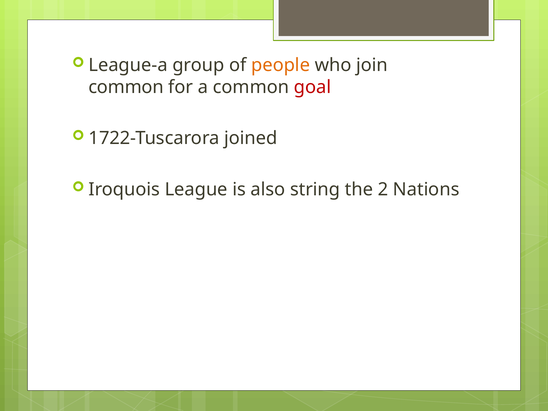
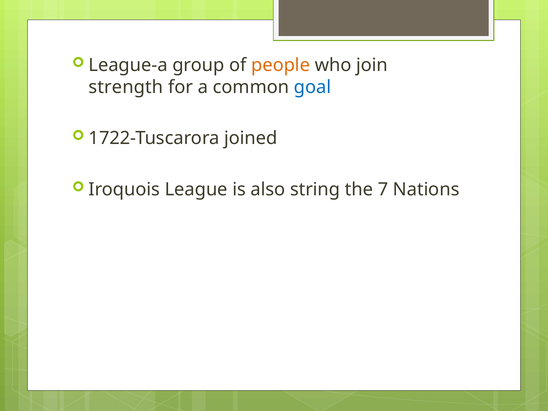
common at (126, 87): common -> strength
goal colour: red -> blue
2: 2 -> 7
